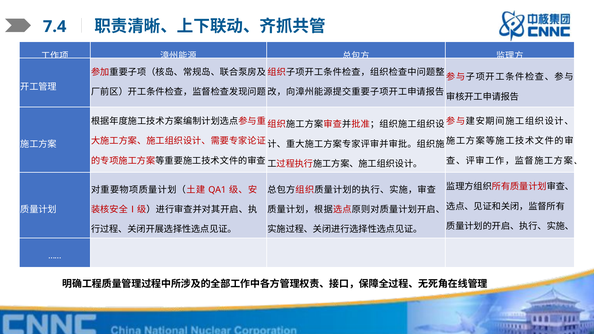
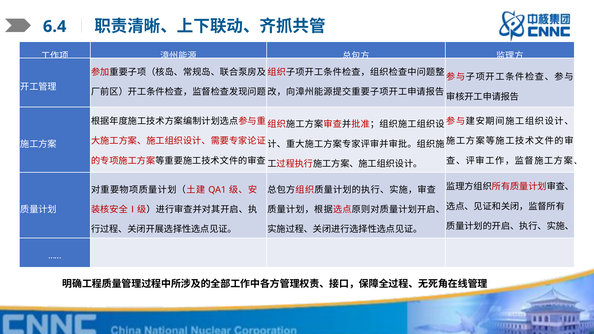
7.4: 7.4 -> 6.4
